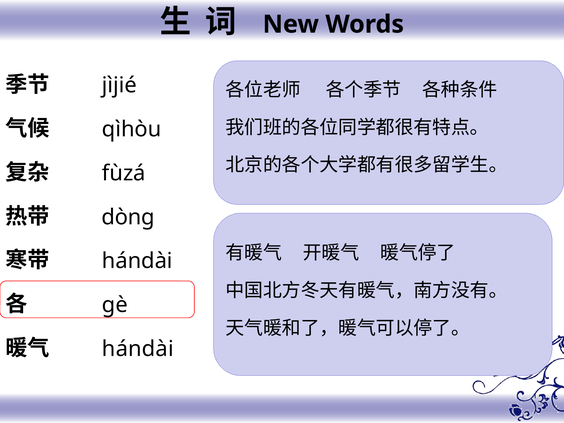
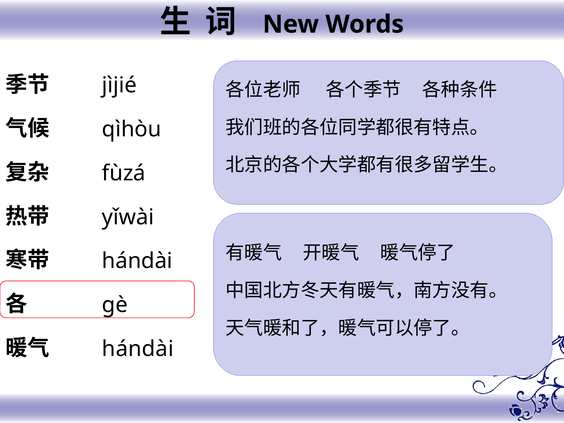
dòng: dòng -> yǐwài
